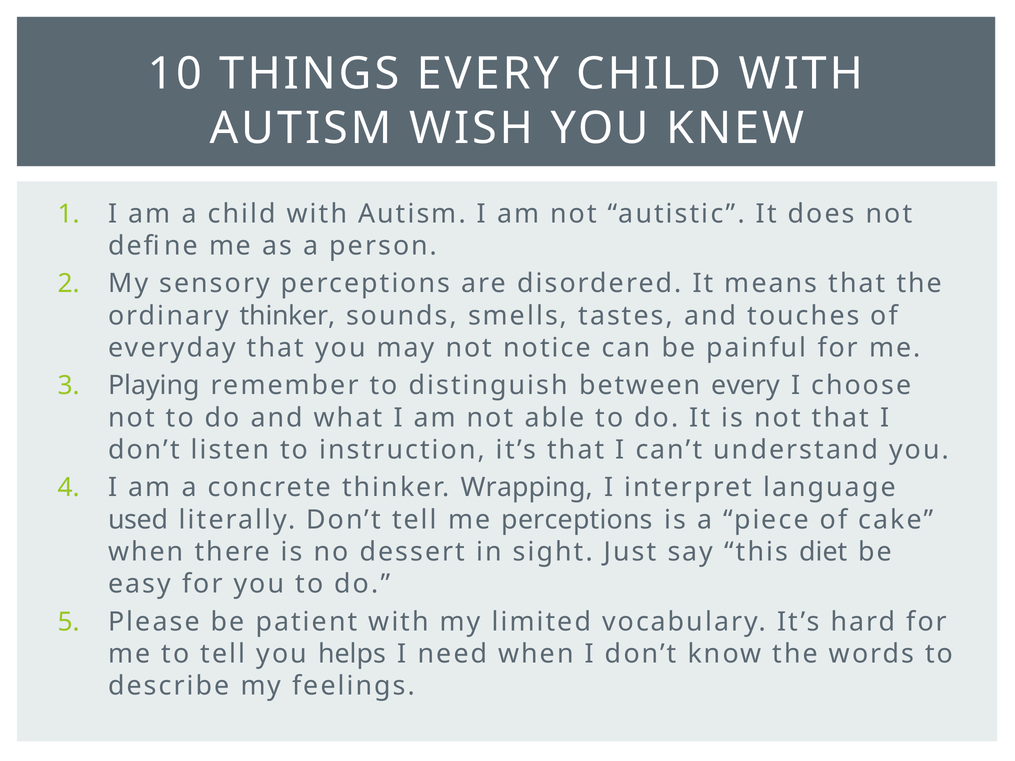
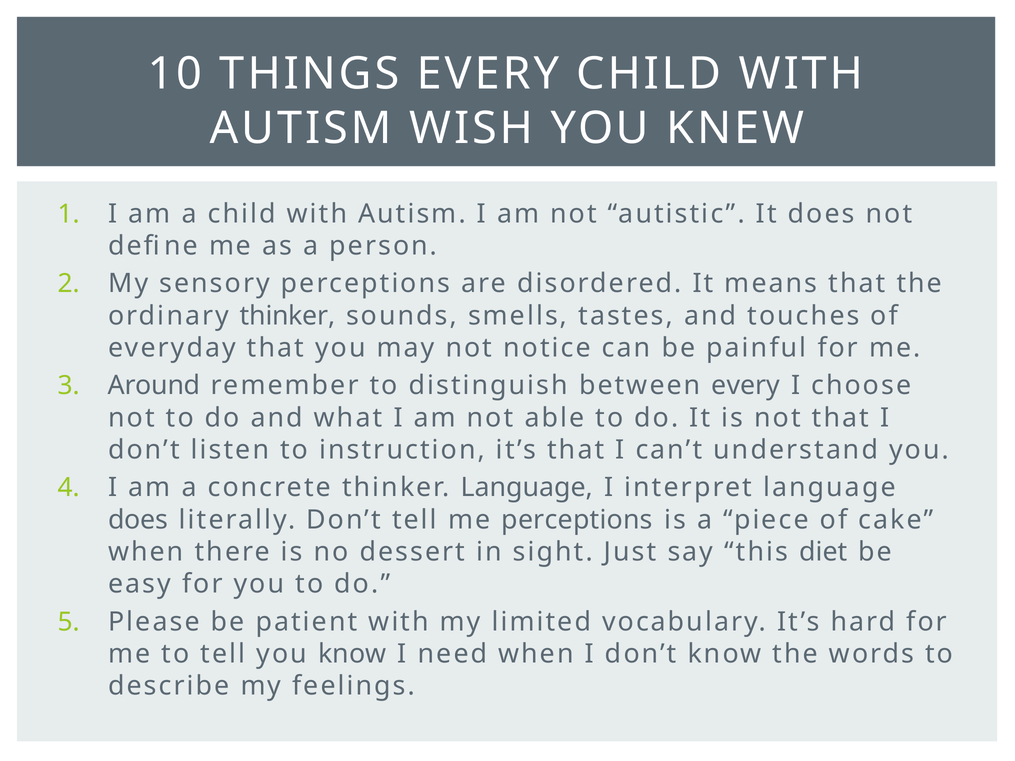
Playing: Playing -> Around
thinker Wrapping: Wrapping -> Language
used at (138, 520): used -> does
you helps: helps -> know
